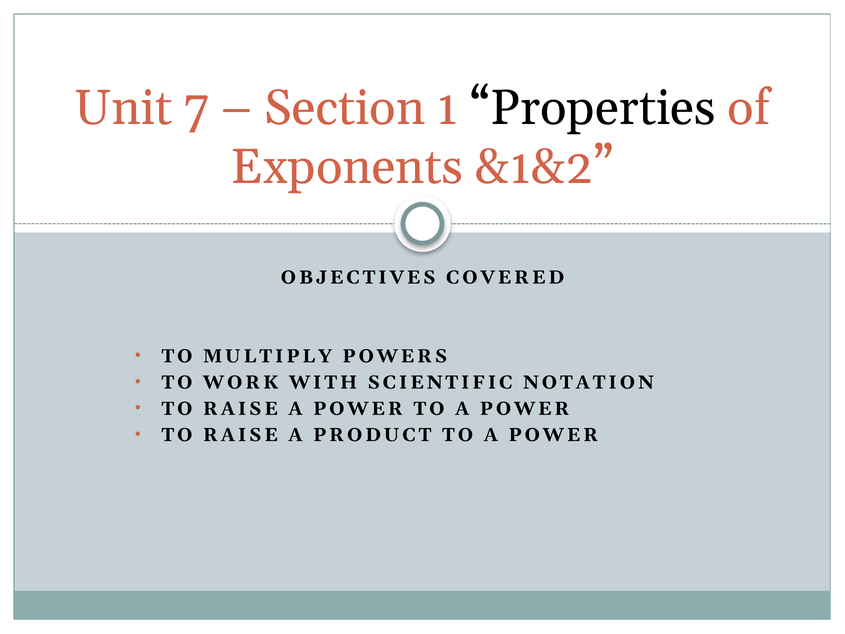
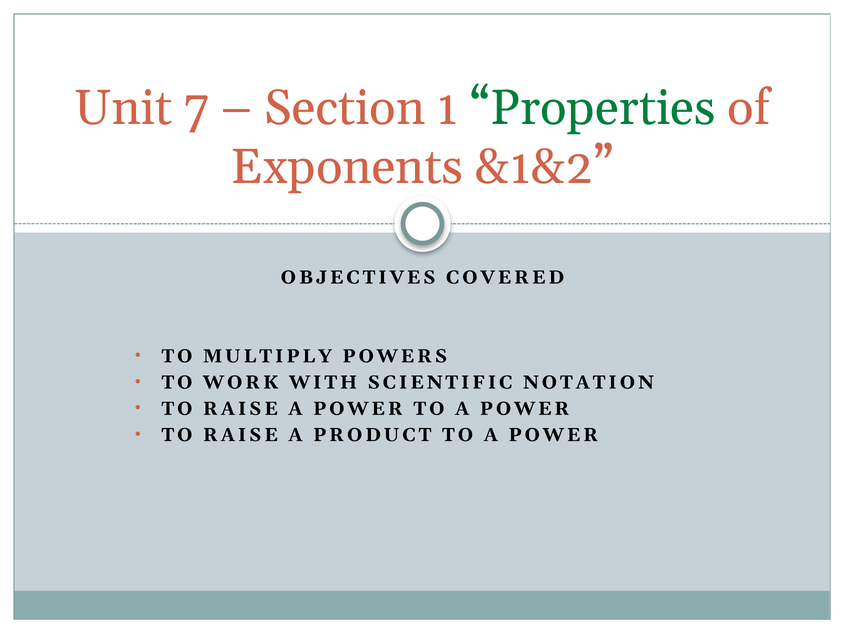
Properties colour: black -> green
